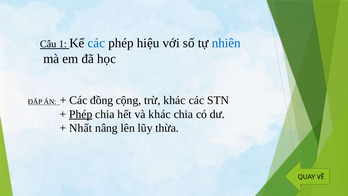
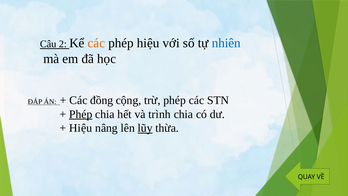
1: 1 -> 2
các at (96, 43) colour: blue -> orange
trừ khác: khác -> phép
và khác: khác -> trình
Nhất at (81, 128): Nhất -> Hiệu
lũy underline: none -> present
